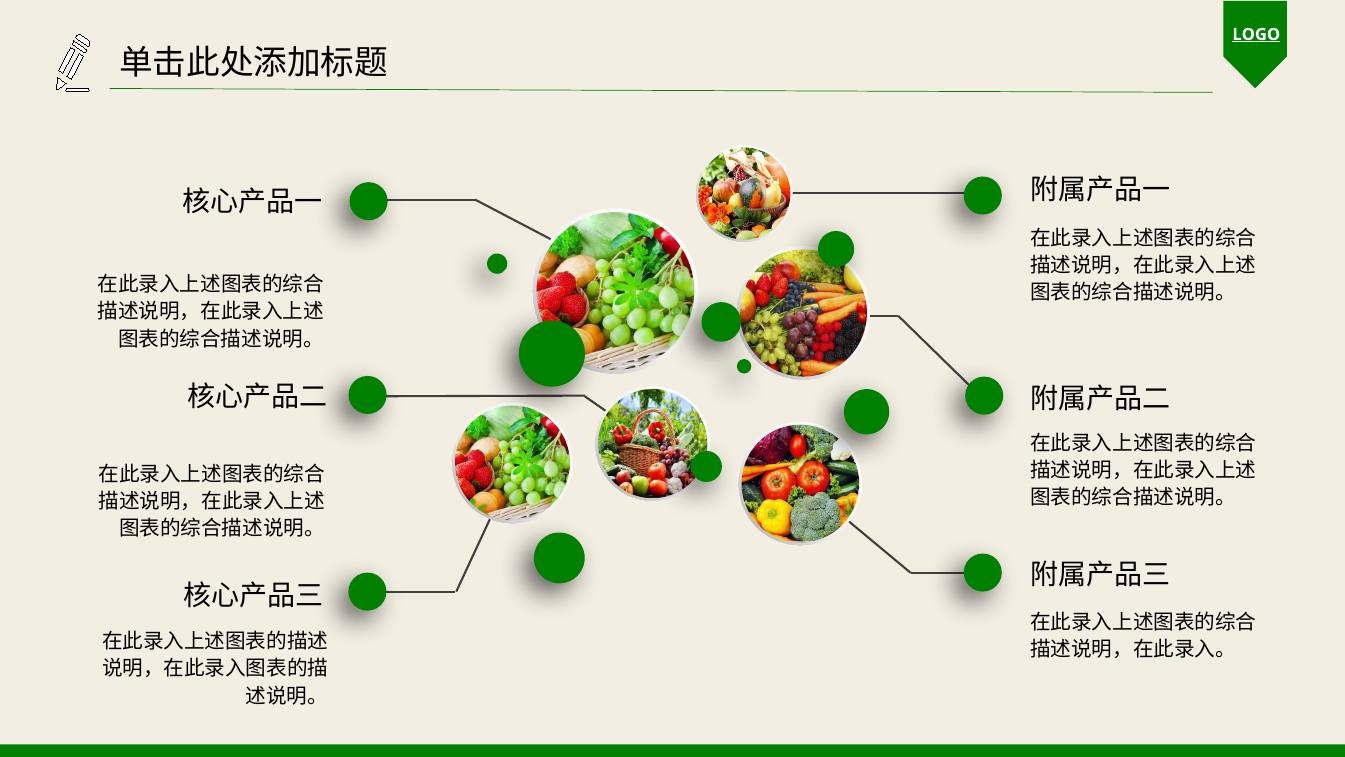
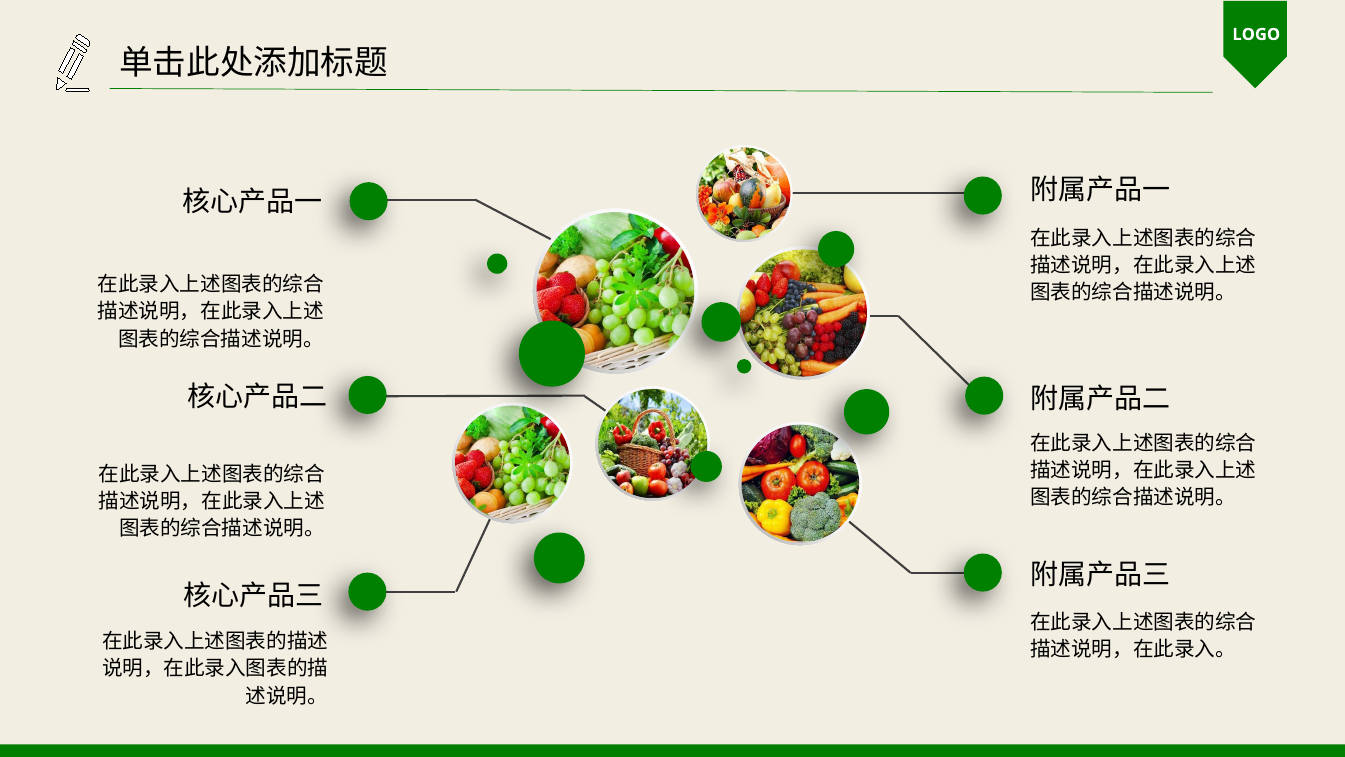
LOGO underline: present -> none
